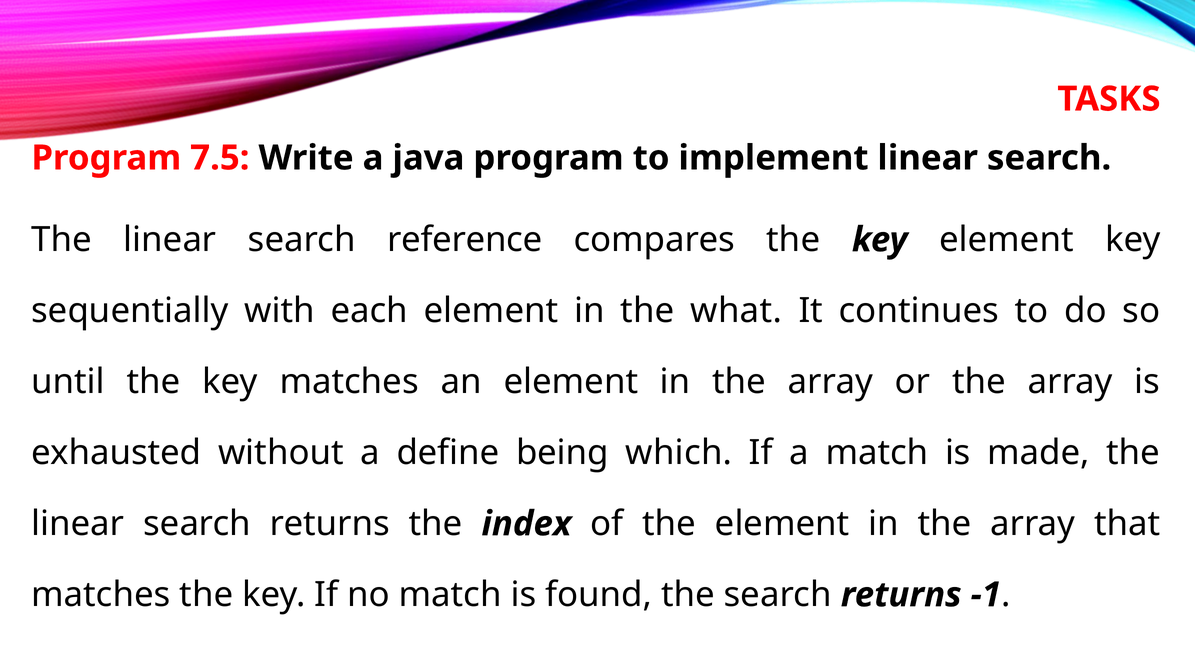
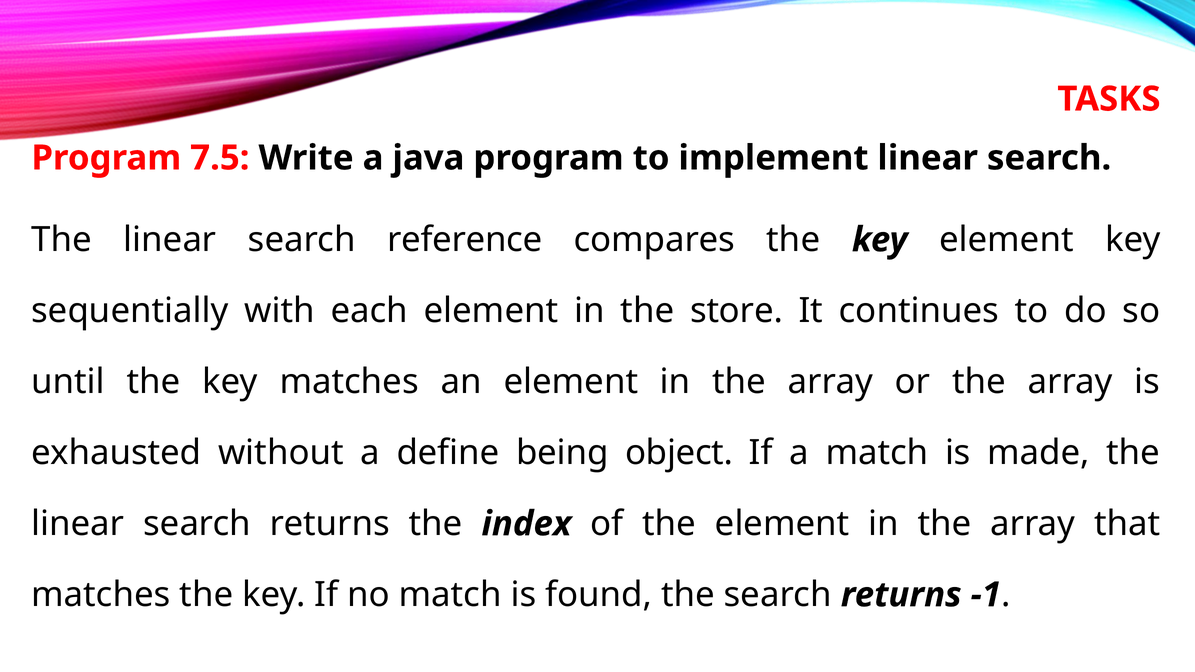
what: what -> store
which: which -> object
